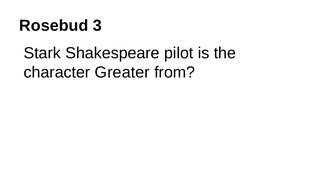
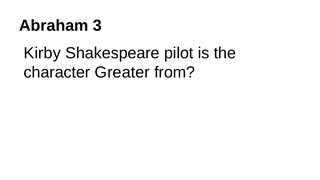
Rosebud: Rosebud -> Abraham
Stark: Stark -> Kirby
